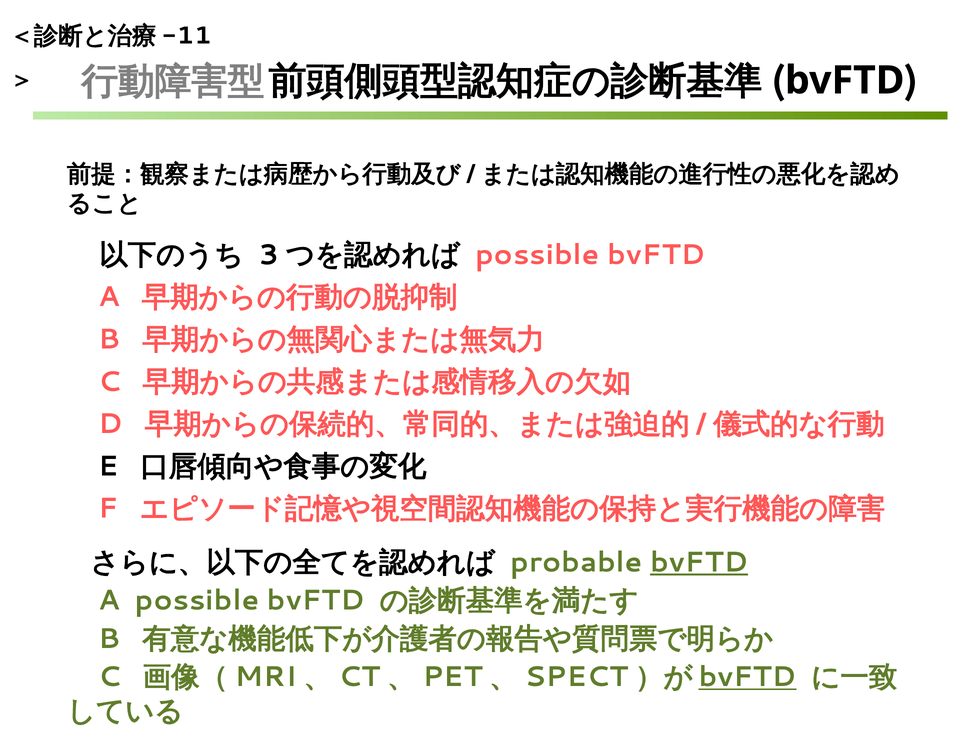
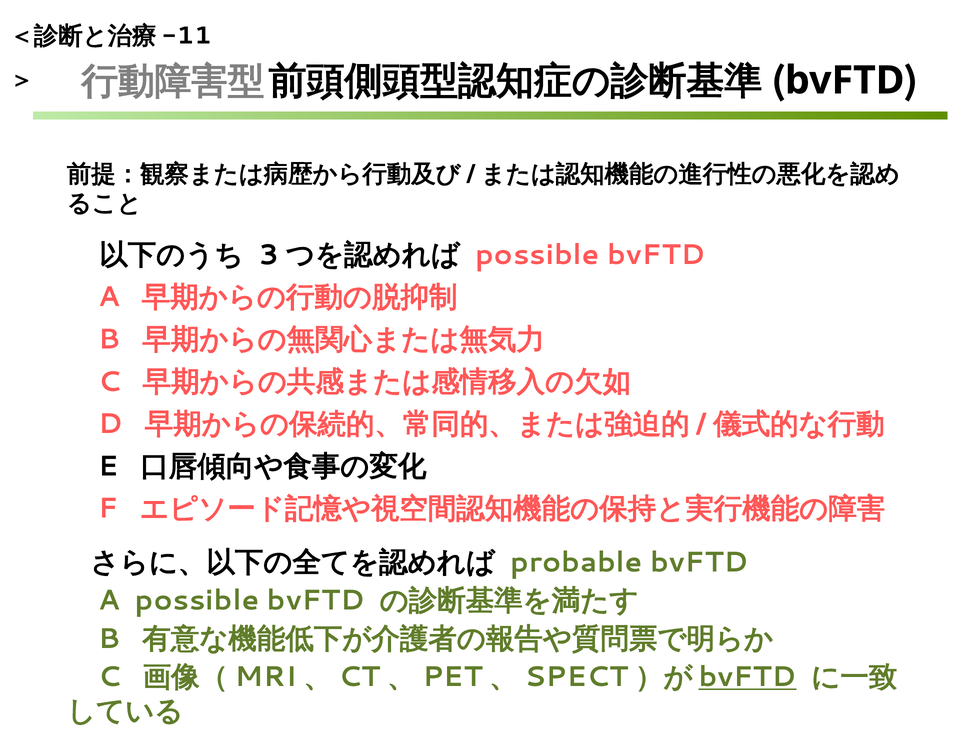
bvFTD at (699, 562) underline: present -> none
